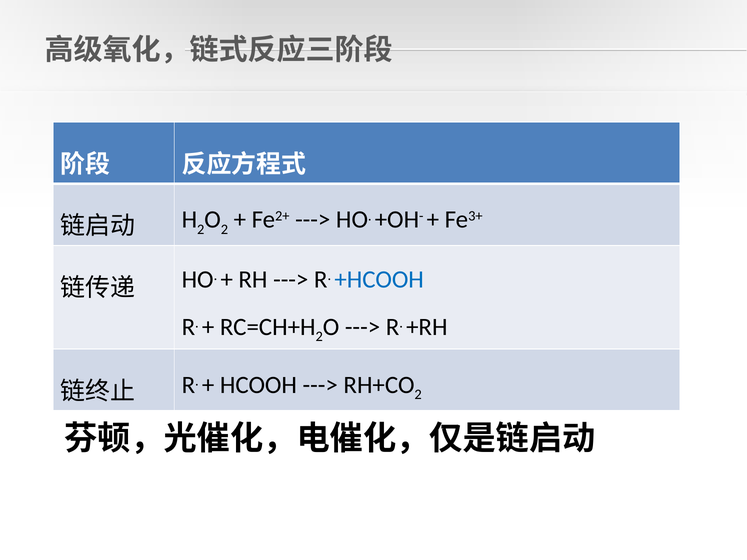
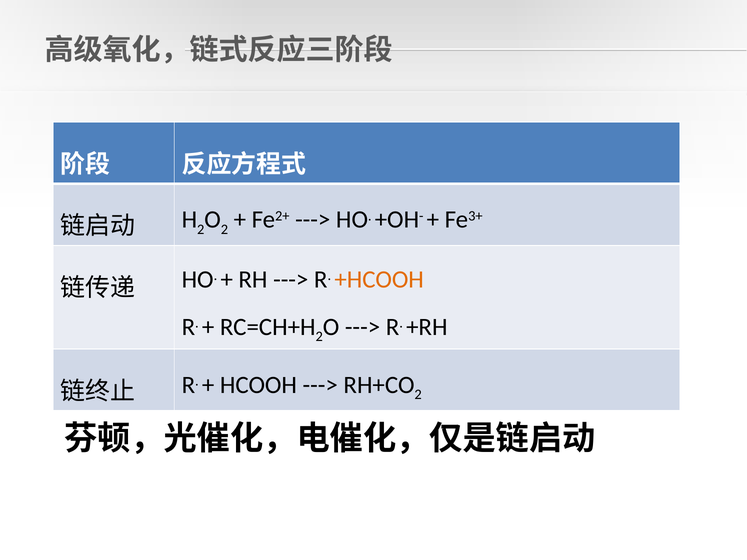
+HCOOH colour: blue -> orange
